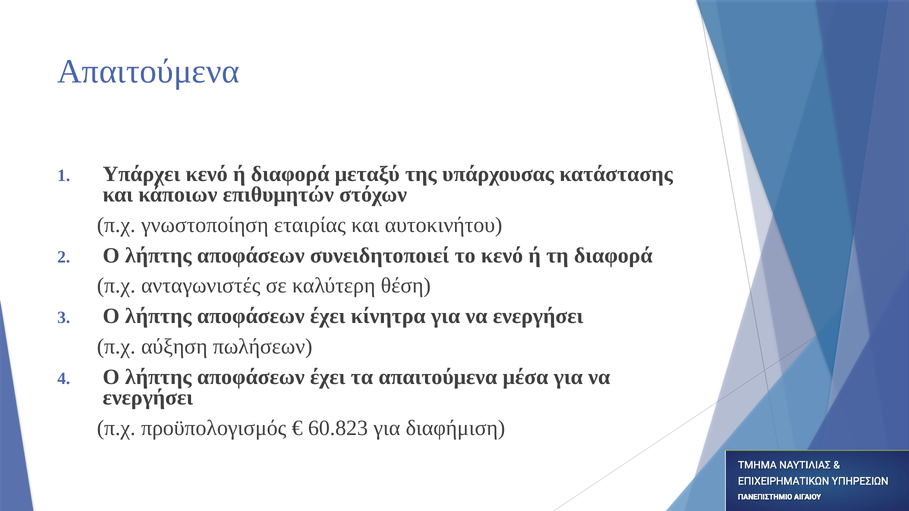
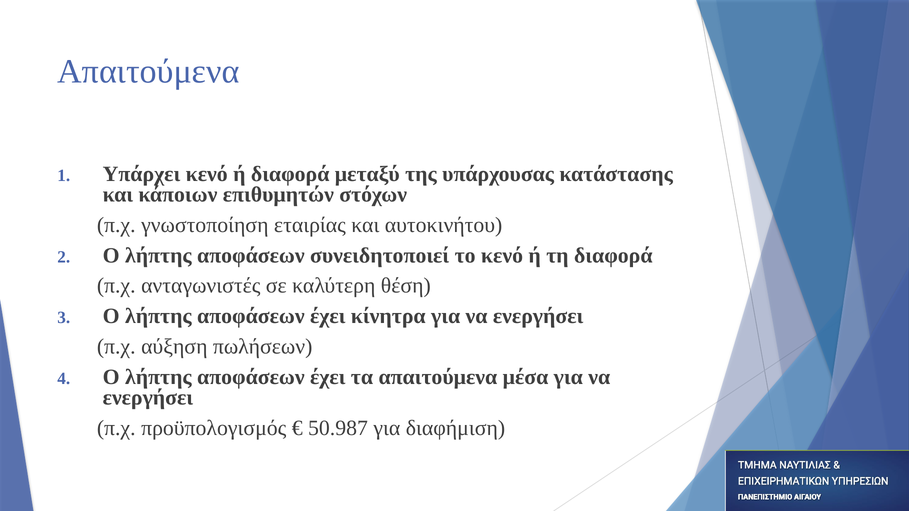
60.823: 60.823 -> 50.987
